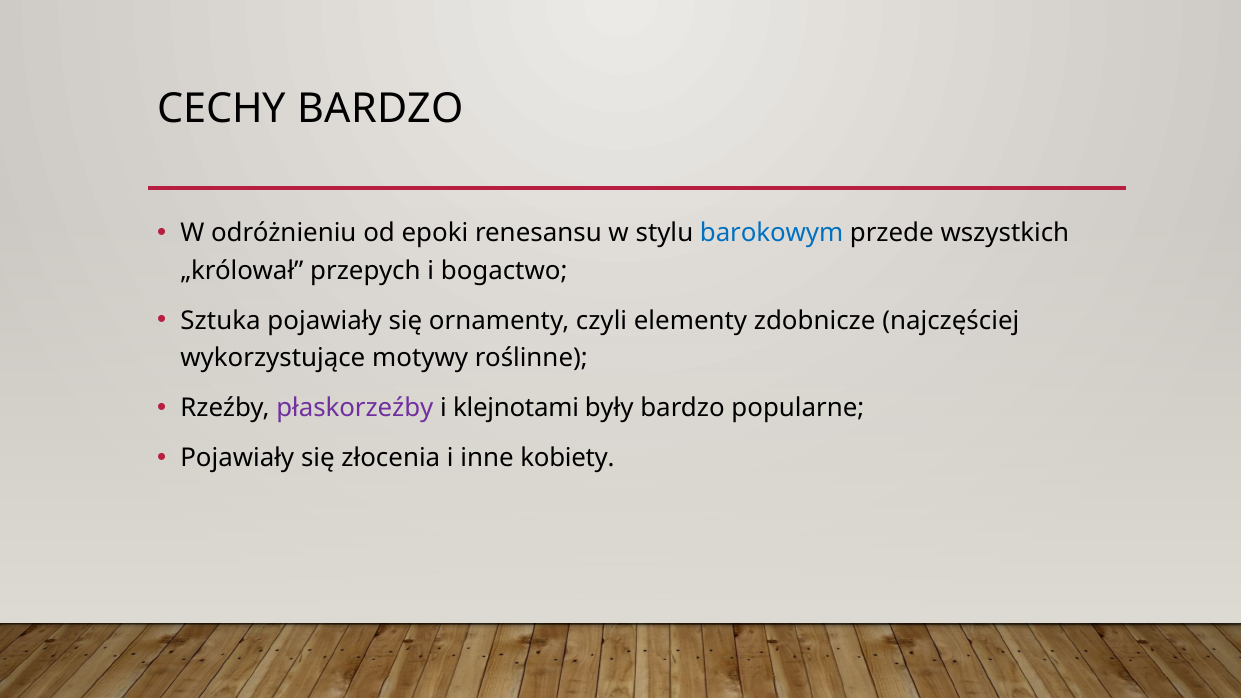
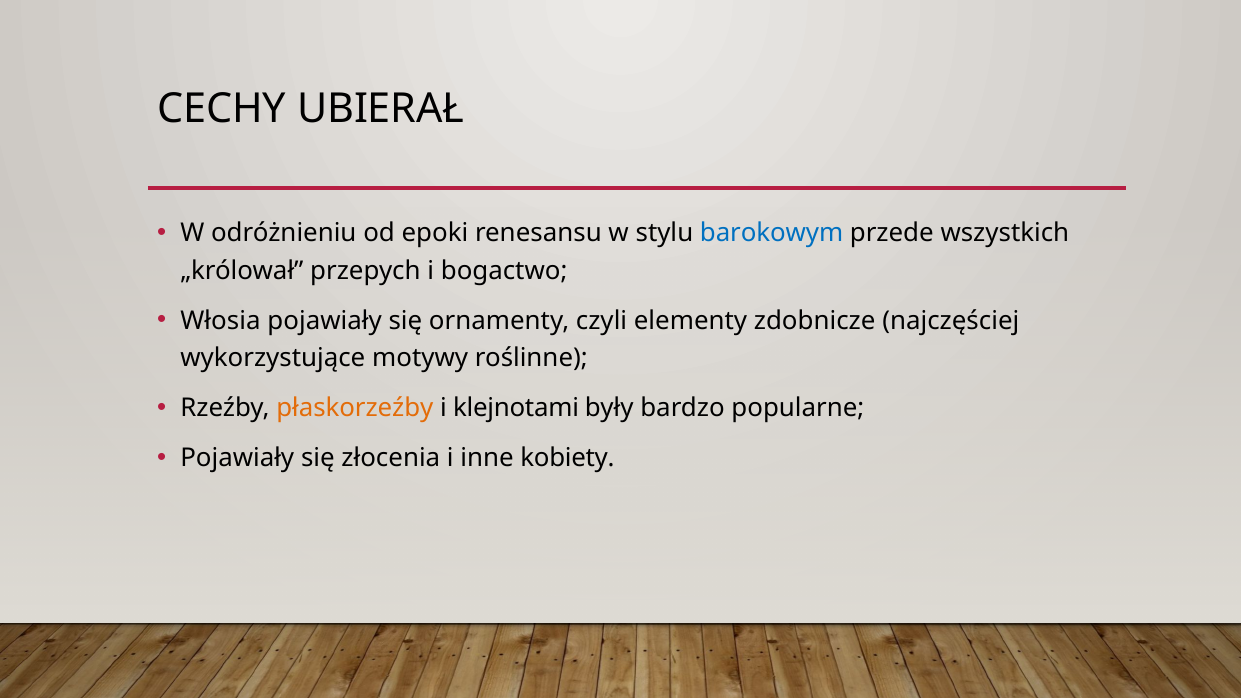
CECHY BARDZO: BARDZO -> UBIERAŁ
Sztuka: Sztuka -> Włosia
płaskorzeźby colour: purple -> orange
